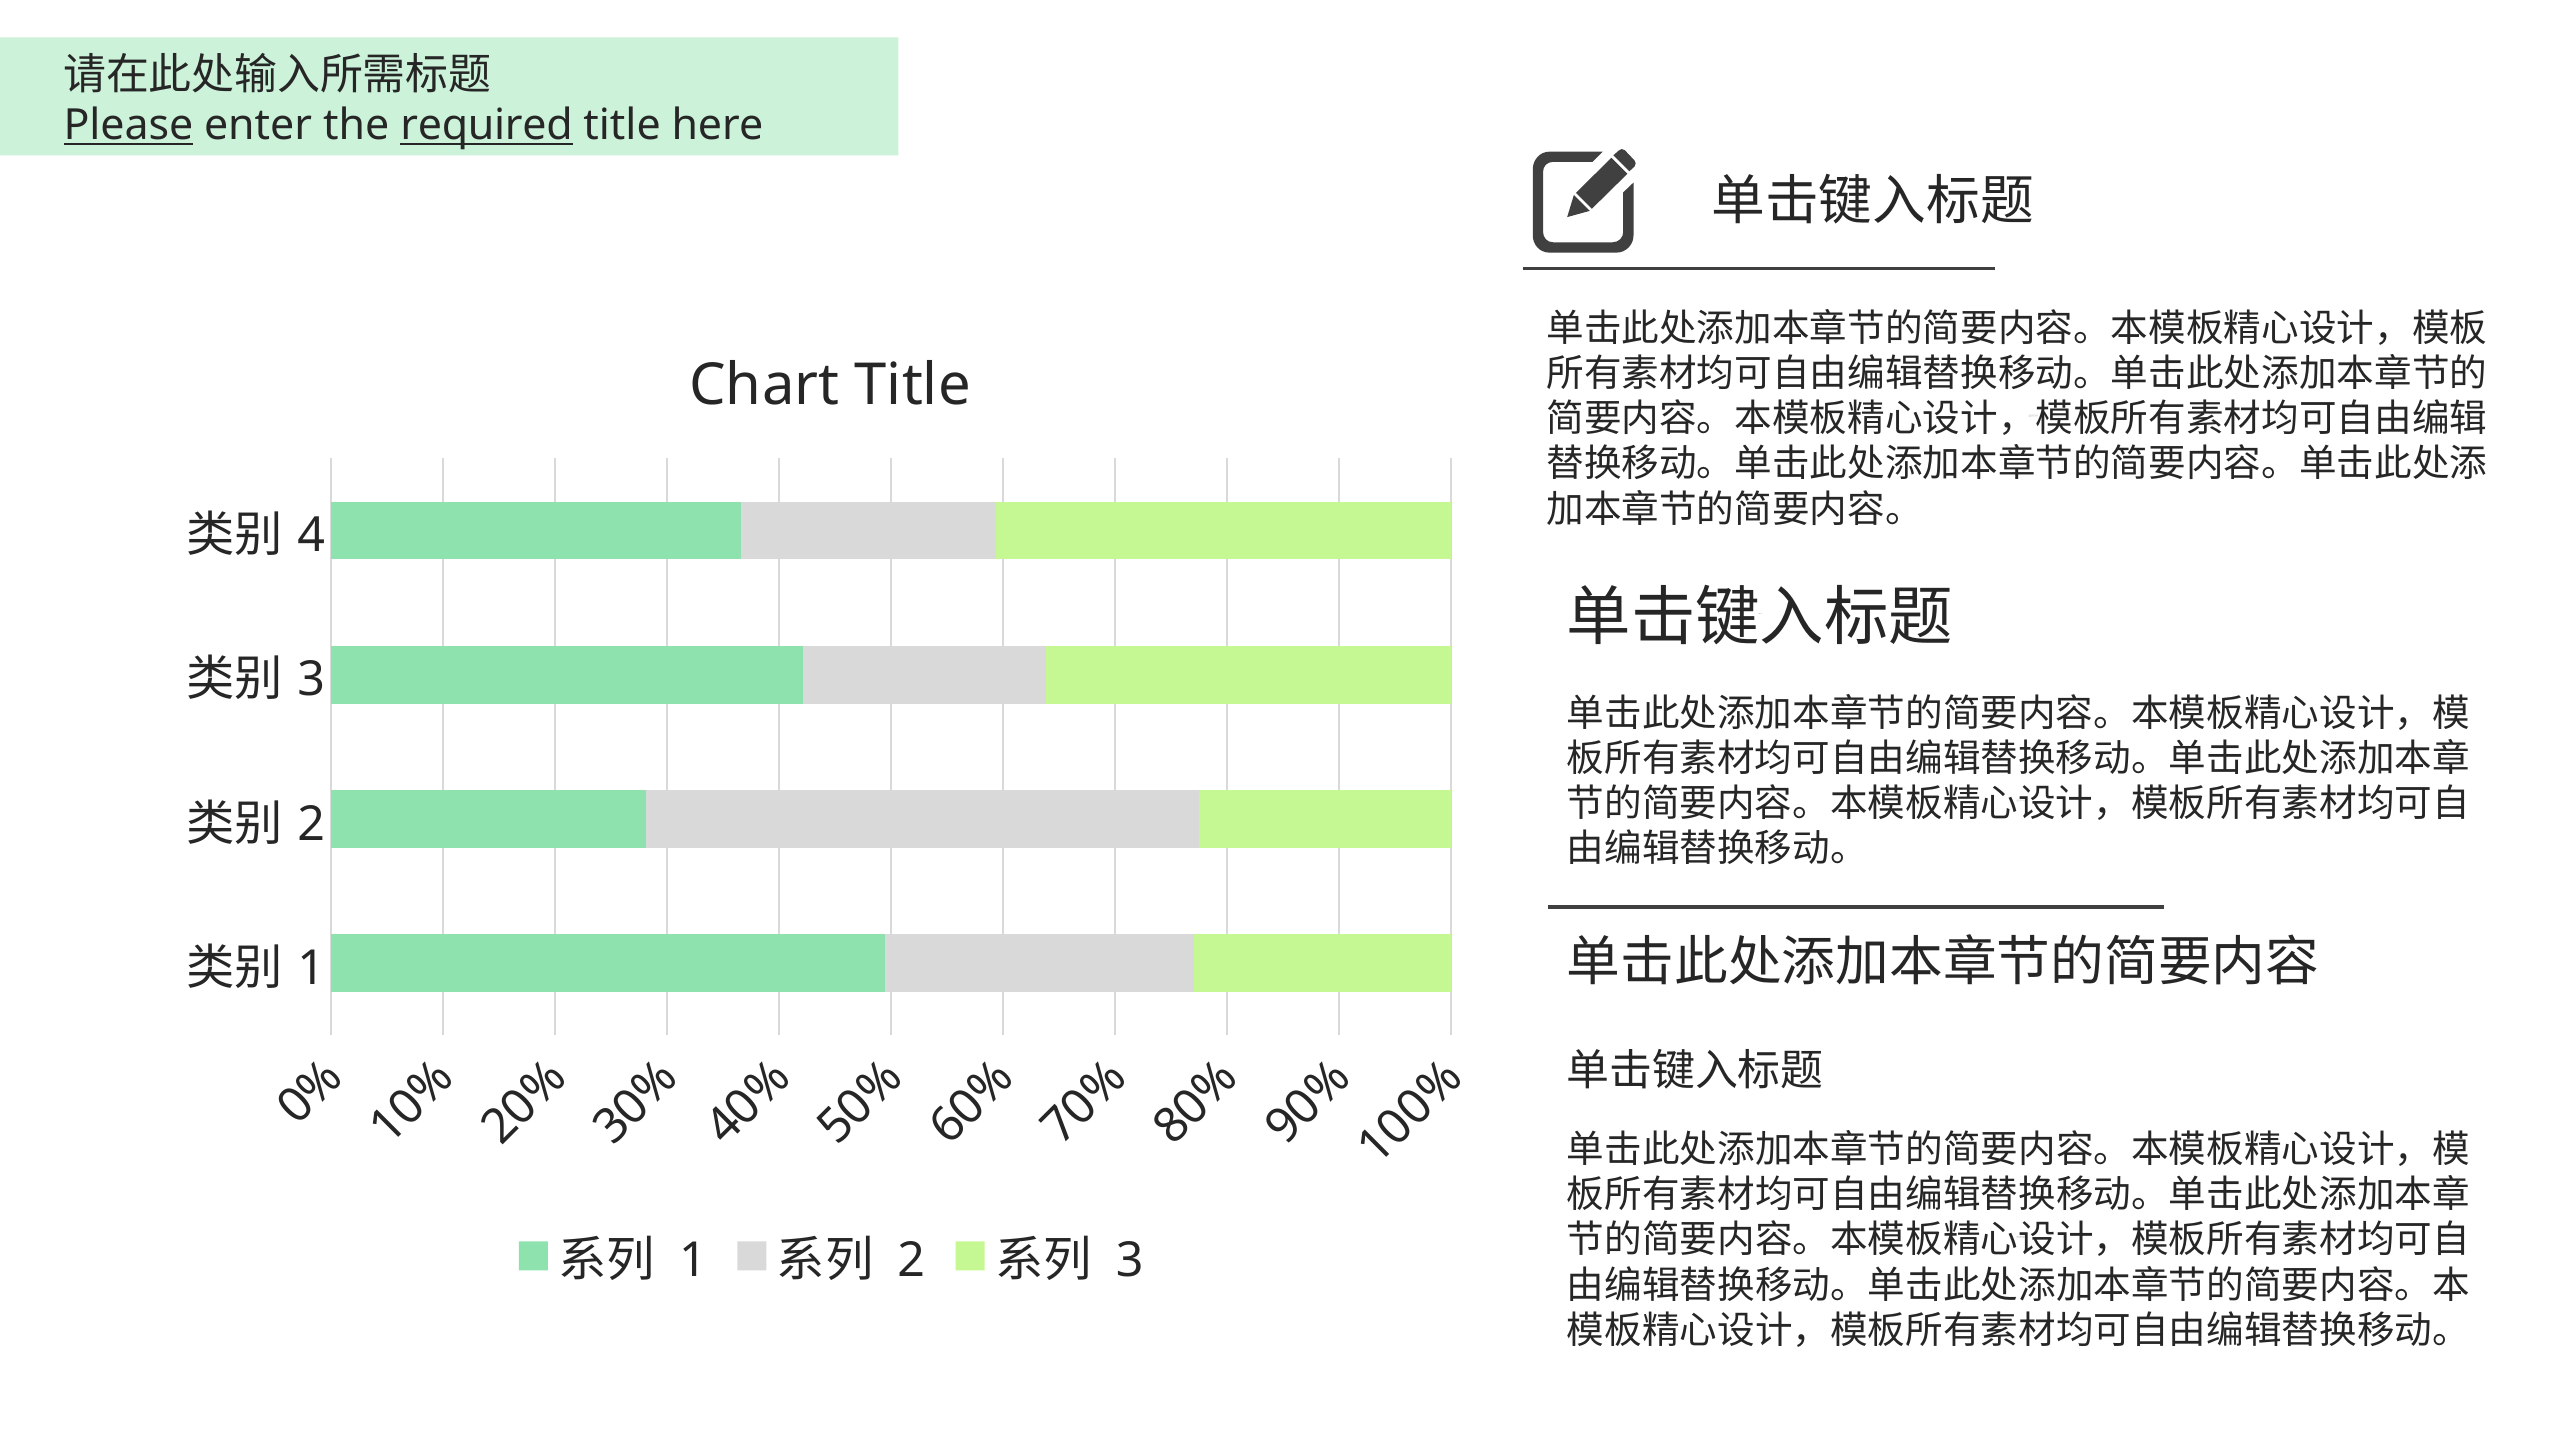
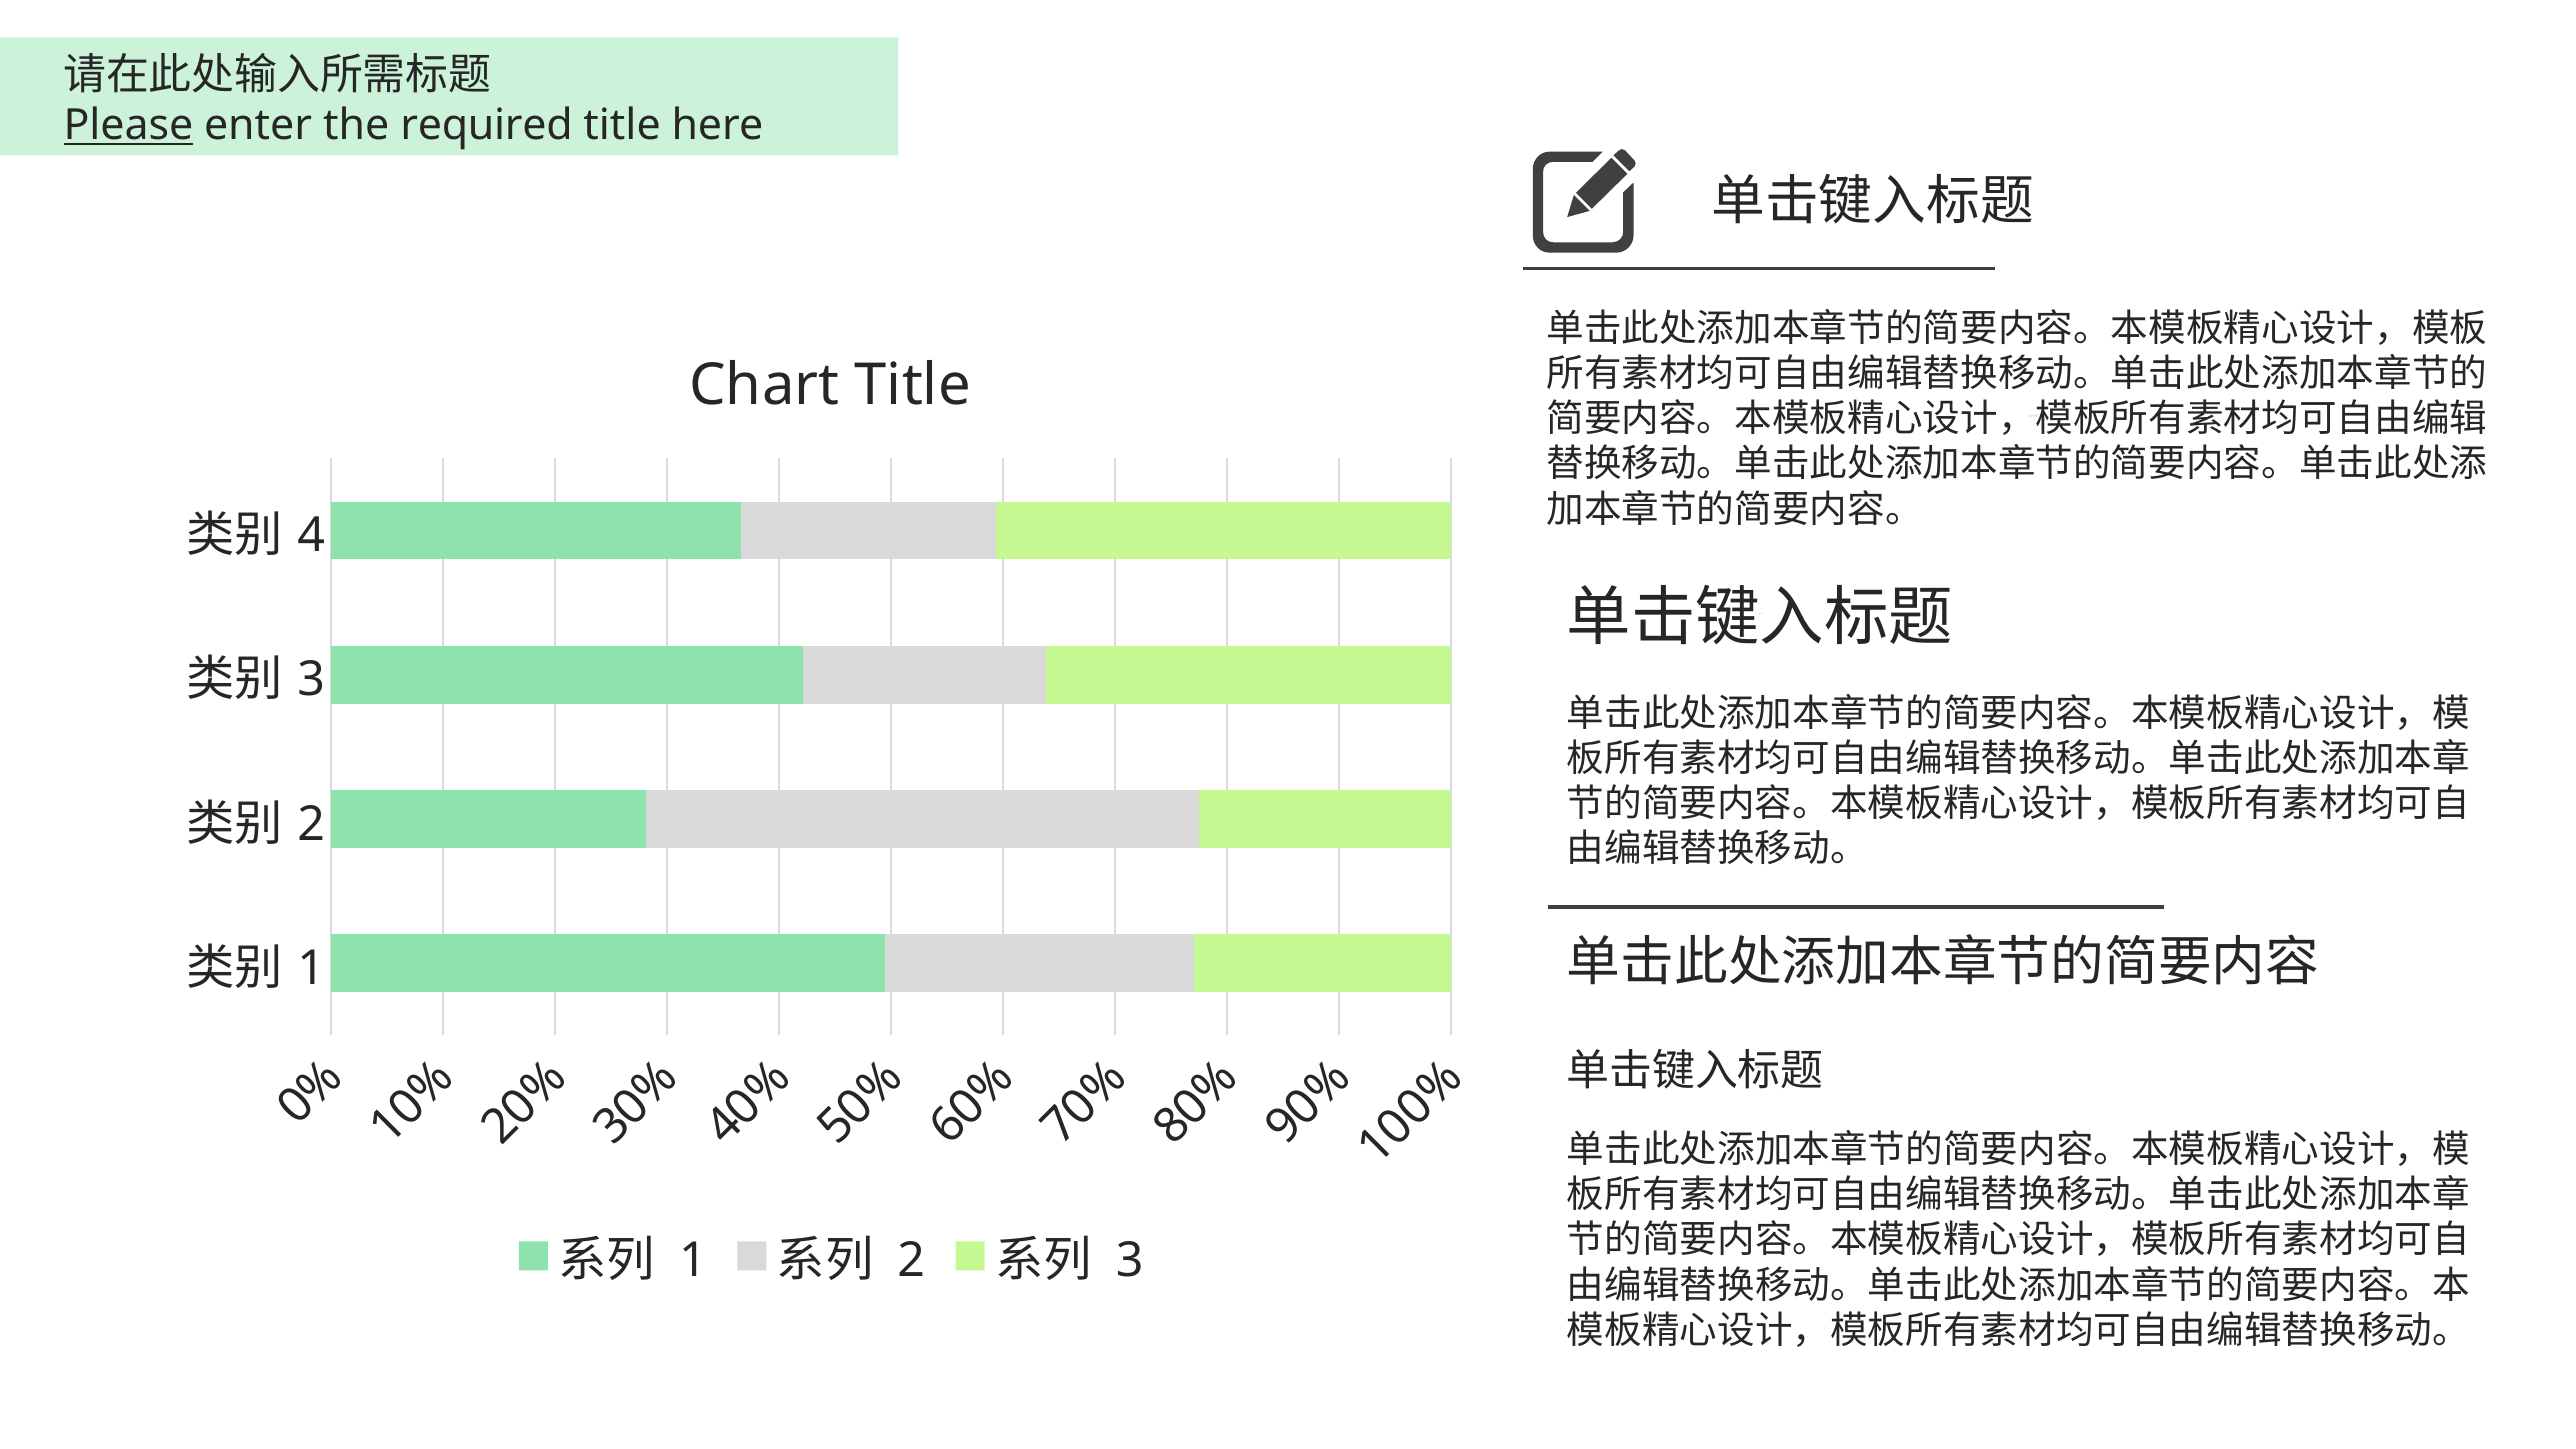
required underline: present -> none
